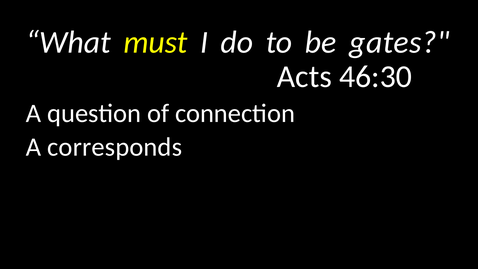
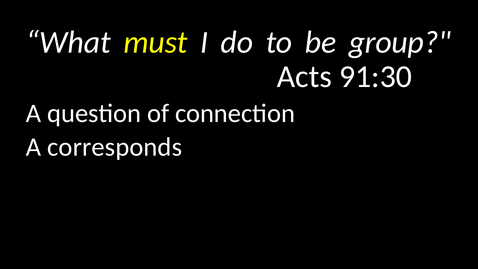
gates: gates -> group
46:30: 46:30 -> 91:30
